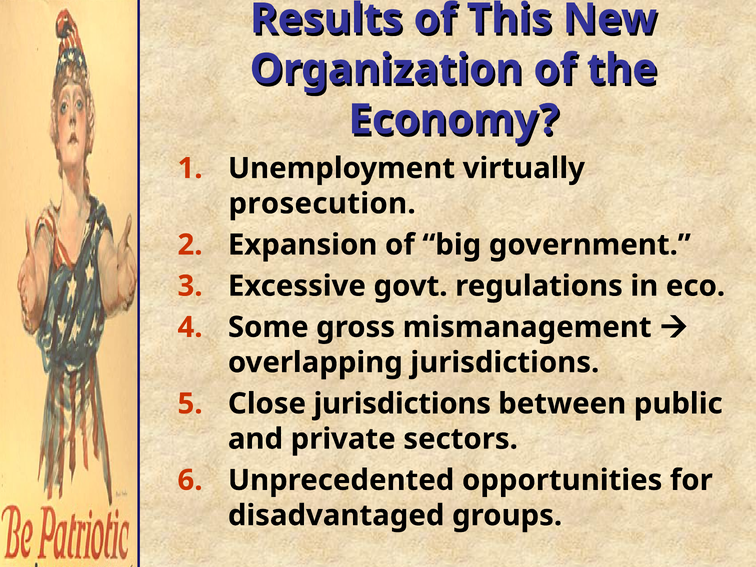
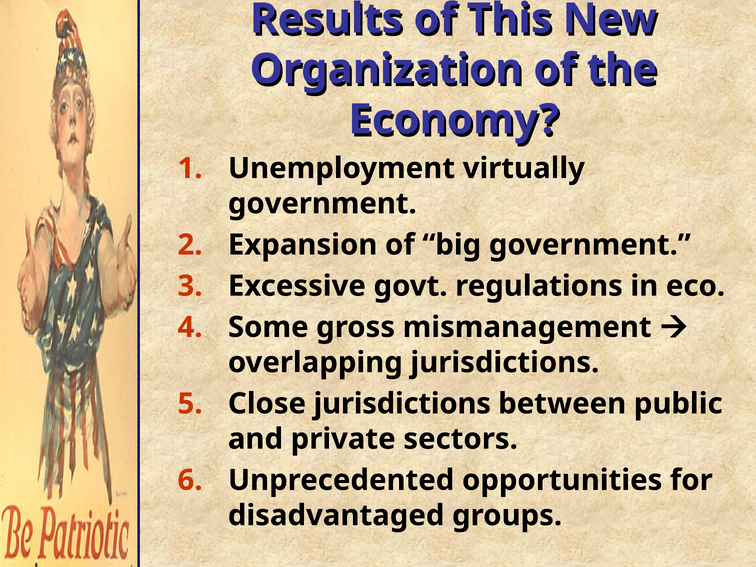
prosecution at (322, 204): prosecution -> government
